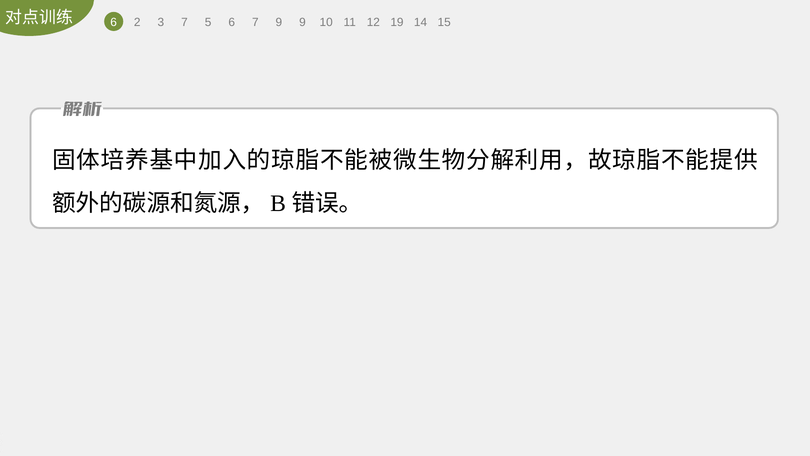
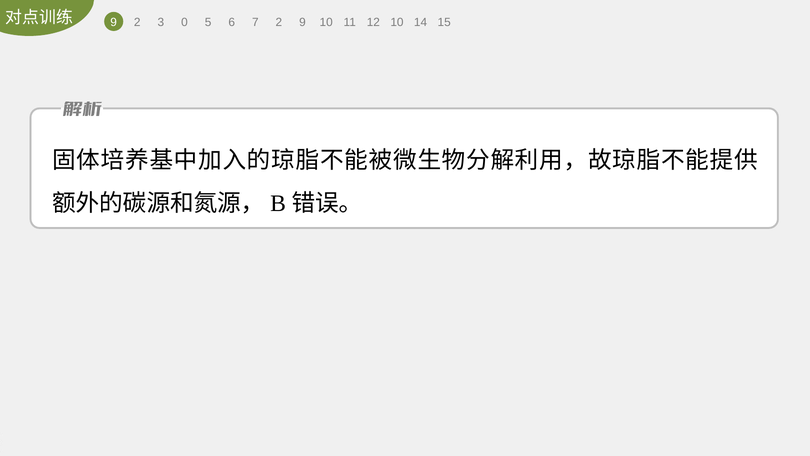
6 at (114, 22): 6 -> 9
3 7: 7 -> 0
7 9: 9 -> 2
12 19: 19 -> 10
